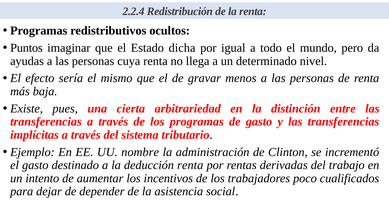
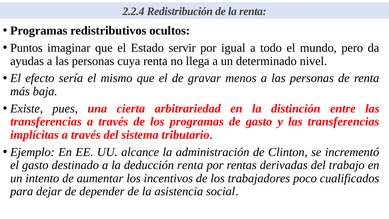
dicha: dicha -> servir
nombre: nombre -> alcance
